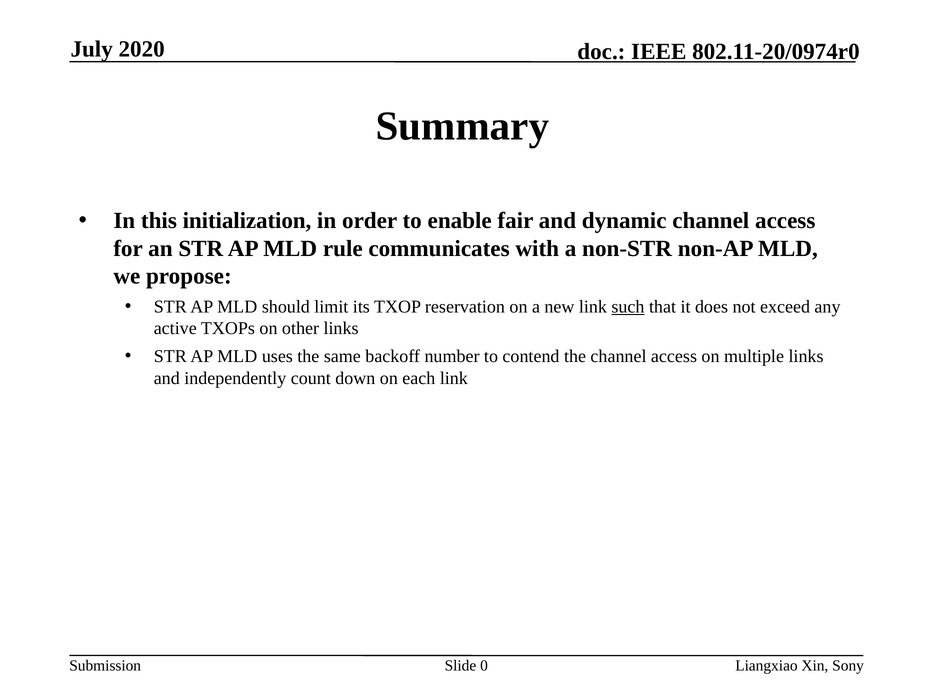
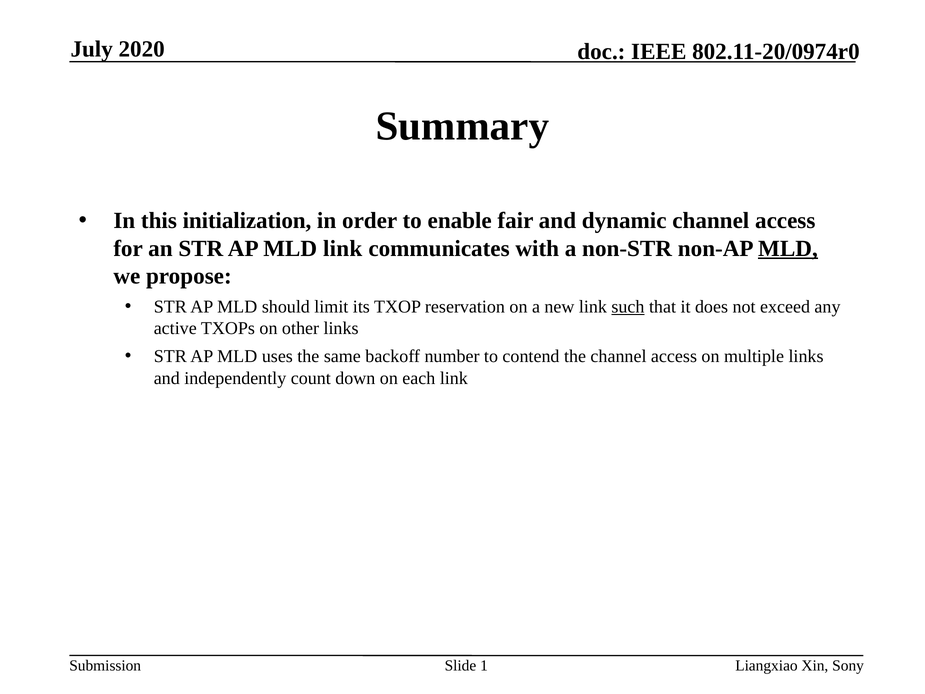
MLD rule: rule -> link
MLD at (788, 248) underline: none -> present
0: 0 -> 1
